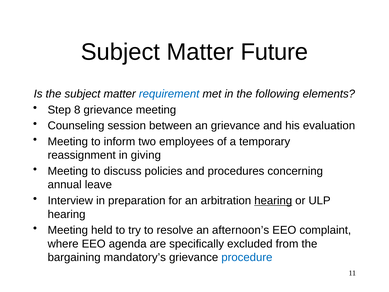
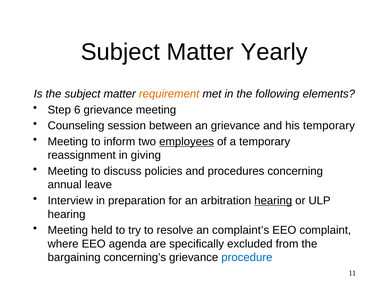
Future: Future -> Yearly
requirement colour: blue -> orange
8: 8 -> 6
his evaluation: evaluation -> temporary
employees underline: none -> present
afternoon’s: afternoon’s -> complaint’s
mandatory’s: mandatory’s -> concerning’s
